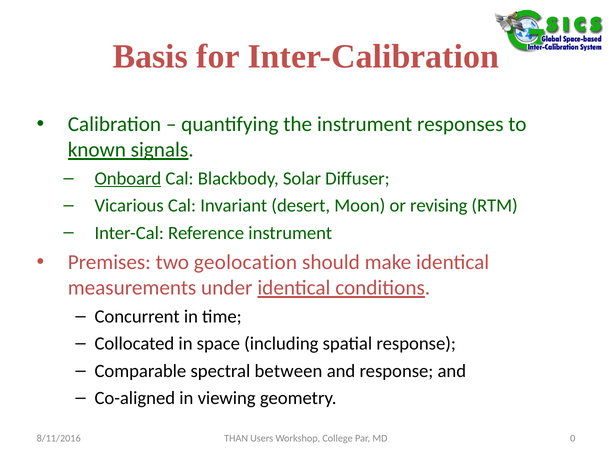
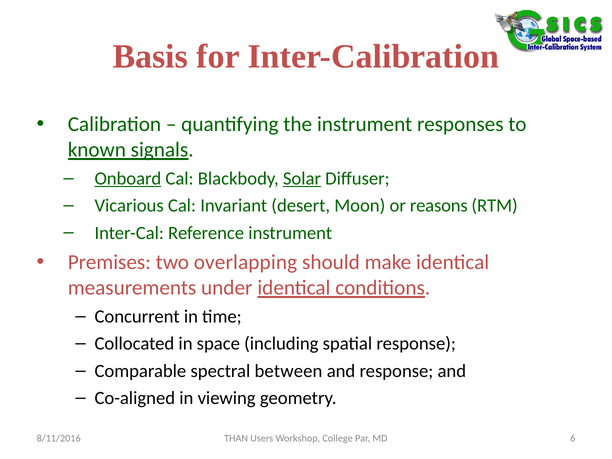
Solar underline: none -> present
revising: revising -> reasons
geolocation: geolocation -> overlapping
0: 0 -> 6
